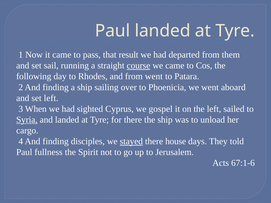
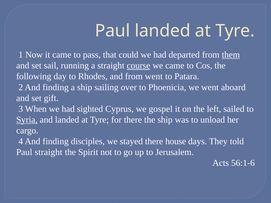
result: result -> could
them underline: none -> present
set left: left -> gift
stayed underline: present -> none
Paul fullness: fullness -> straight
67:1-6: 67:1-6 -> 56:1-6
